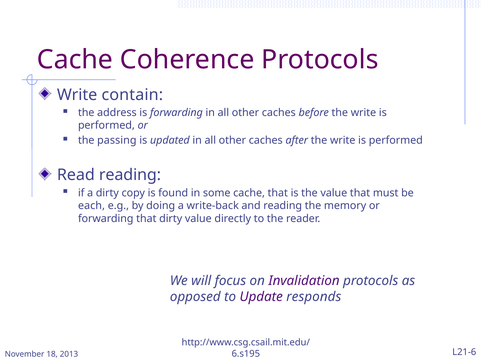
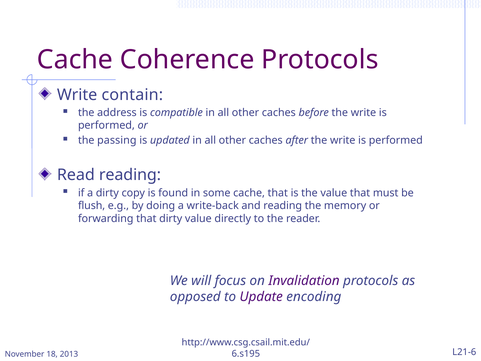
is forwarding: forwarding -> compatible
each: each -> flush
responds: responds -> encoding
